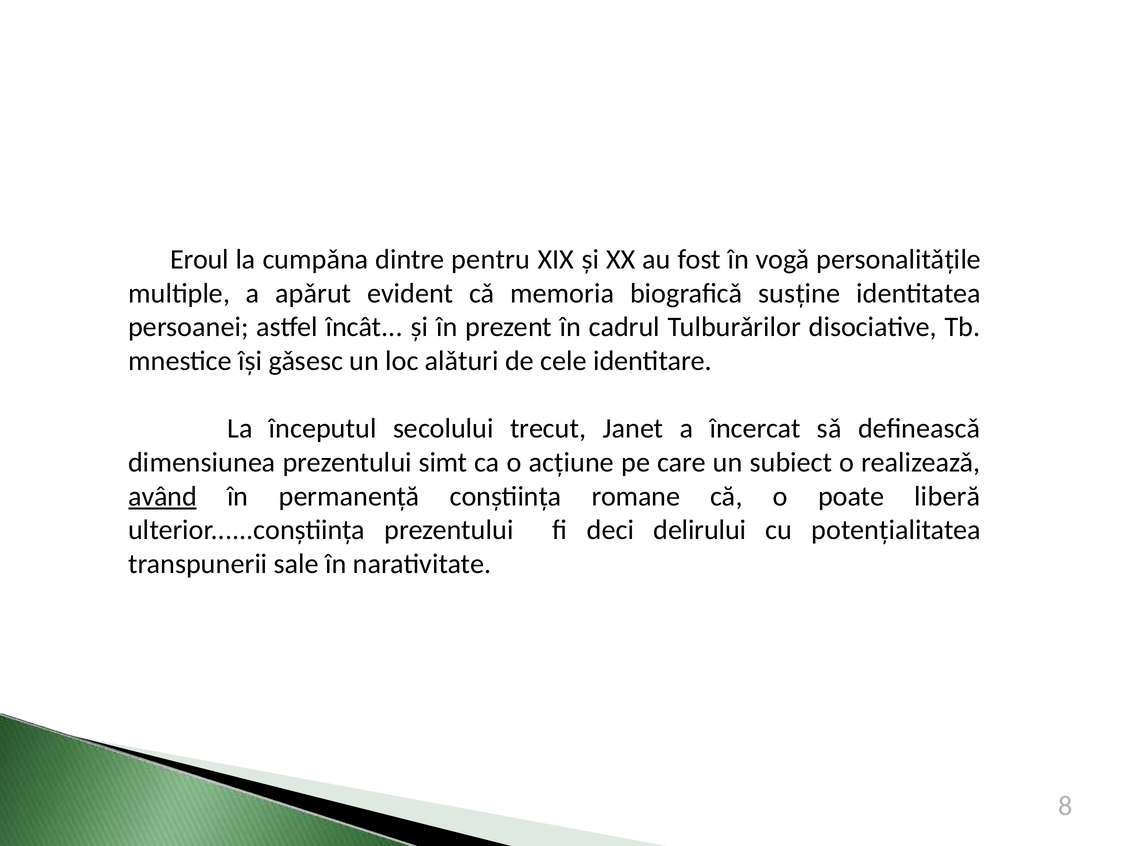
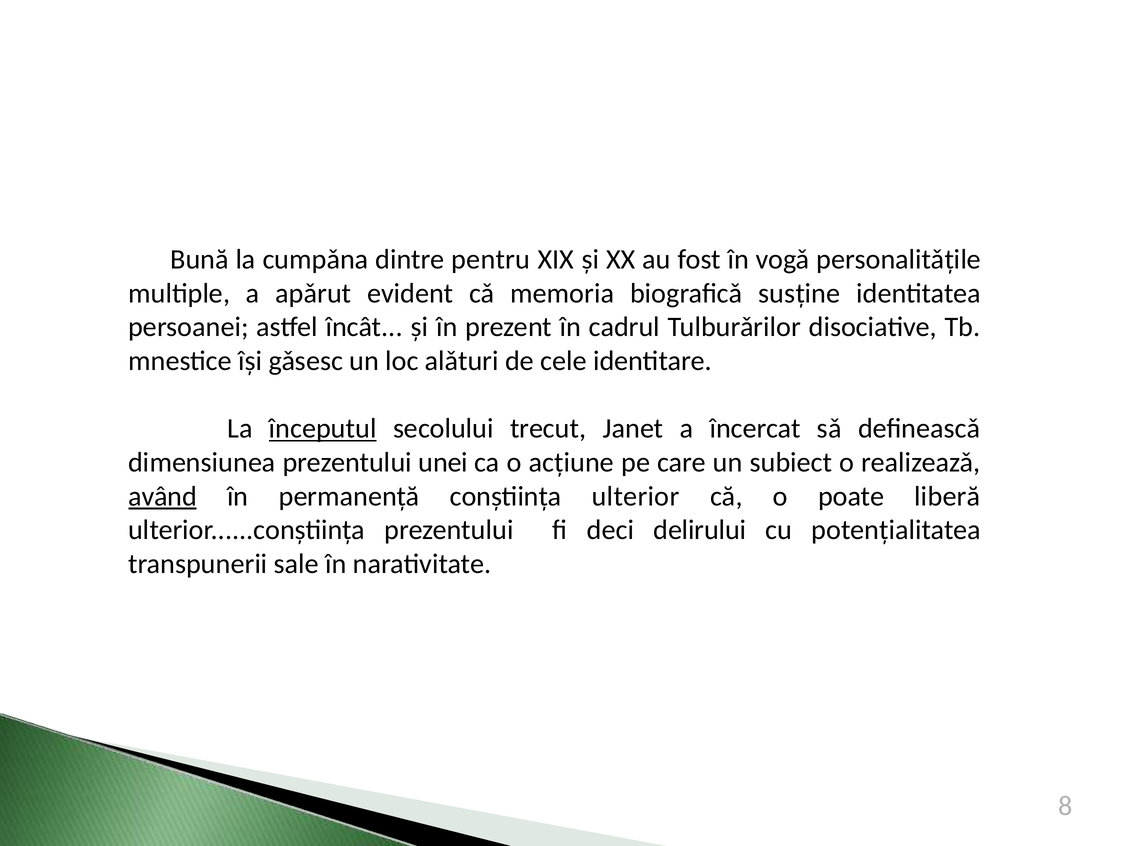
Eroul: Eroul -> Bună
începutul underline: none -> present
simt: simt -> unei
romane: romane -> ulterior
